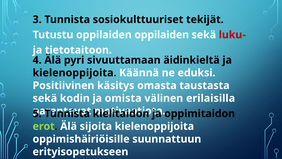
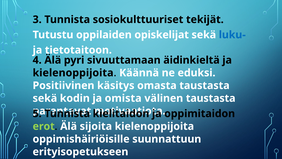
oppilaiden oppilaiden: oppilaiden -> opiskelijat
luku- colour: red -> blue
välinen erilaisilla: erilaisilla -> taustasta
